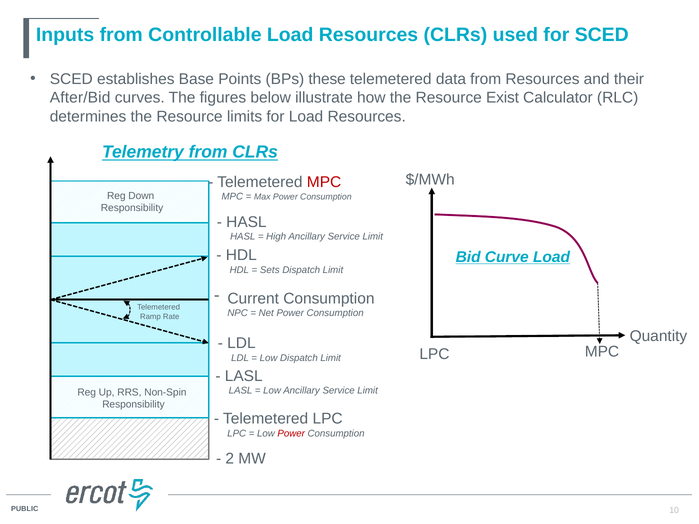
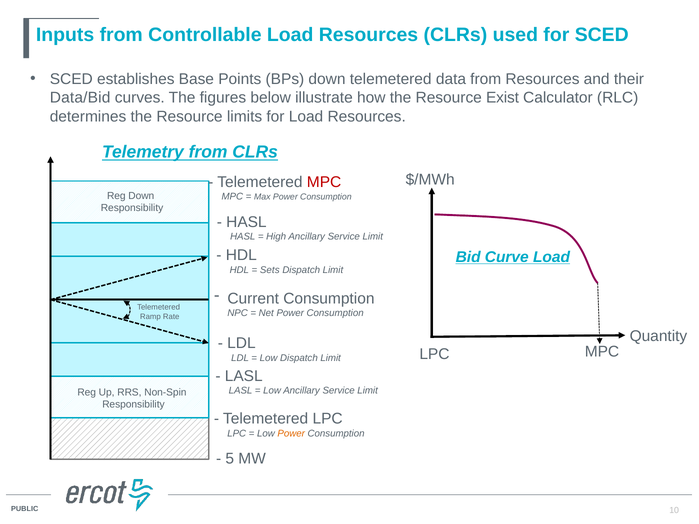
BPs these: these -> down
After/Bid: After/Bid -> Data/Bid
Power at (291, 434) colour: red -> orange
2: 2 -> 5
